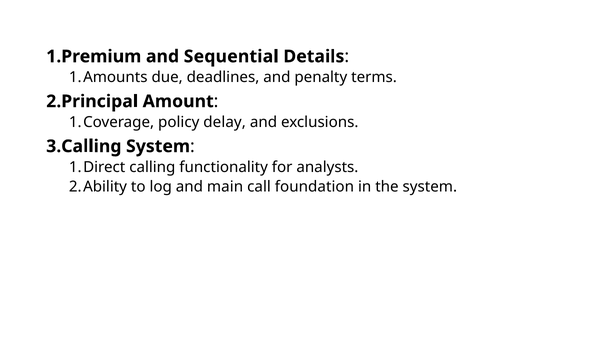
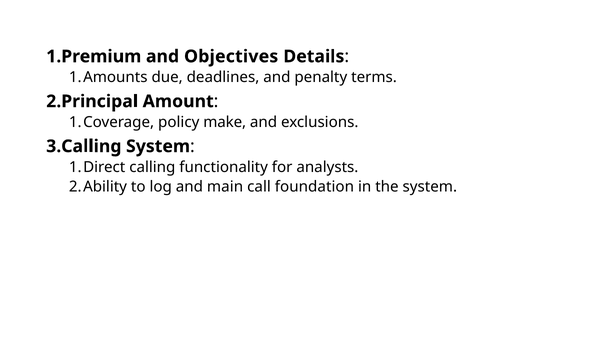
Sequential: Sequential -> Objectives
delay: delay -> make
